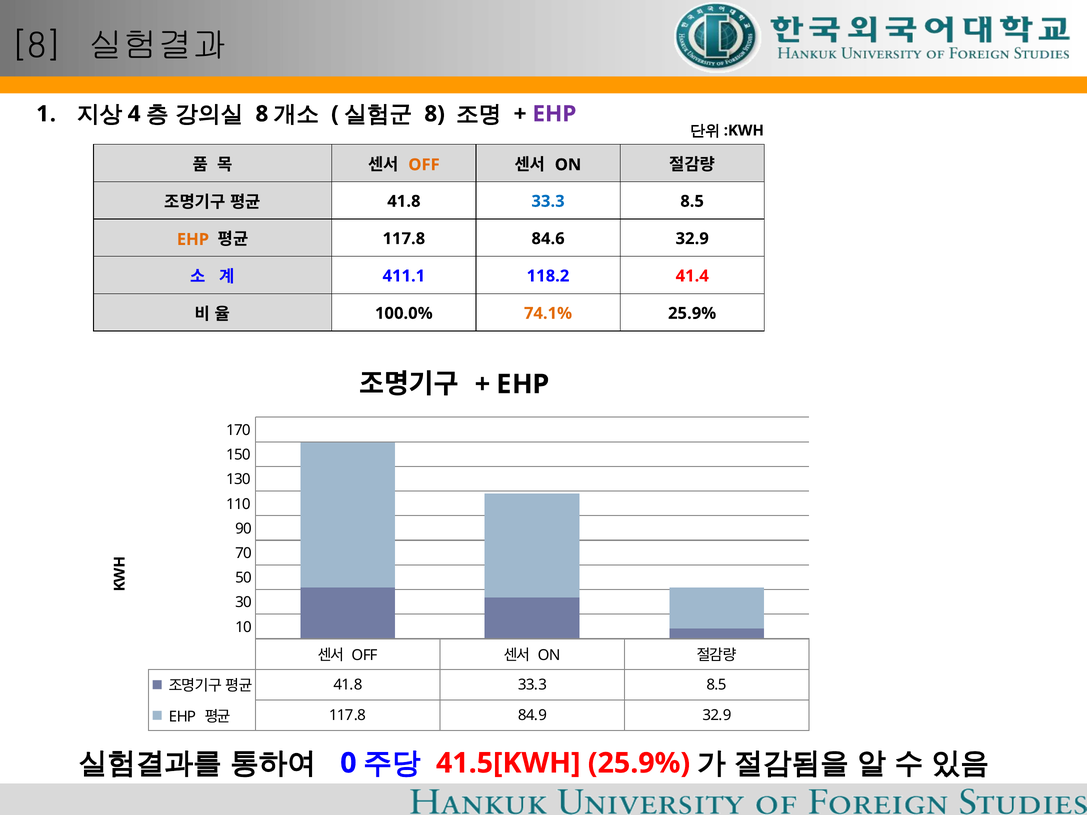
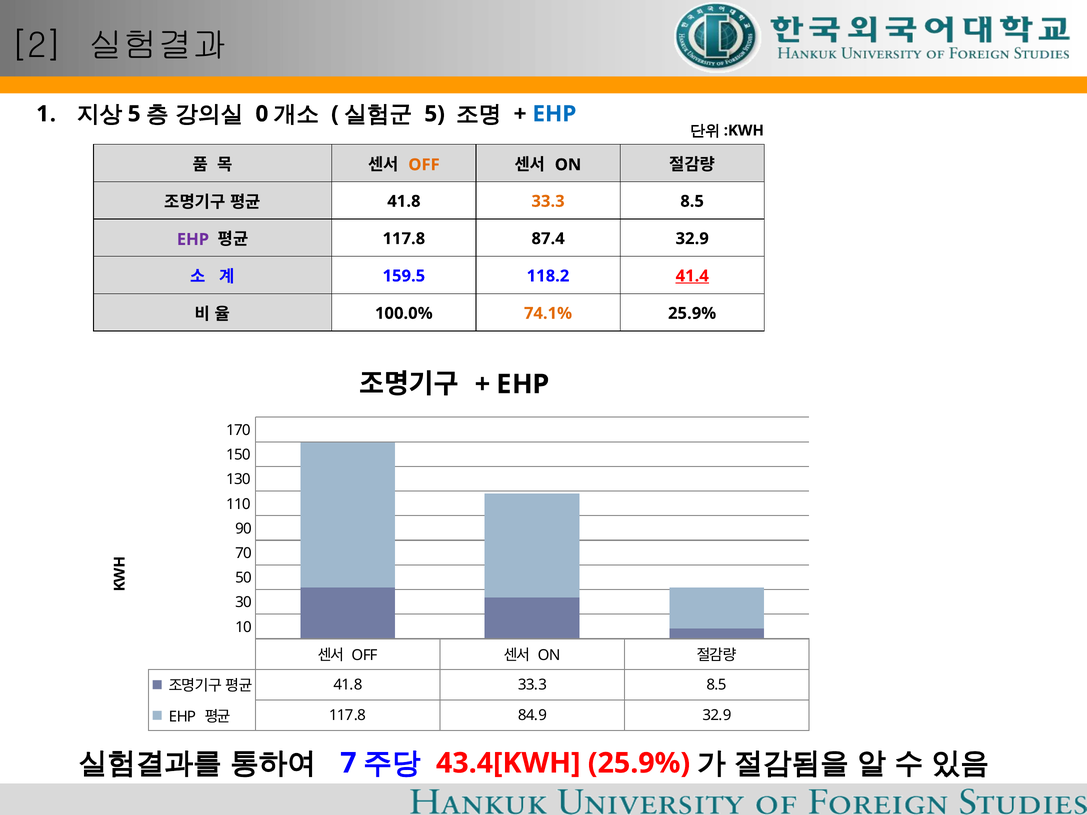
8 at (37, 46): 8 -> 2
4 at (134, 114): 4 -> 5
8 at (262, 114): 8 -> 0
8 at (435, 114): 8 -> 5
EHP at (554, 114) colour: purple -> blue
33.3 at (548, 201) colour: blue -> orange
EHP at (193, 240) colour: orange -> purple
84.6: 84.6 -> 87.4
411.1: 411.1 -> 159.5
41.4 underline: none -> present
0: 0 -> 7
41.5[KWH: 41.5[KWH -> 43.4[KWH
